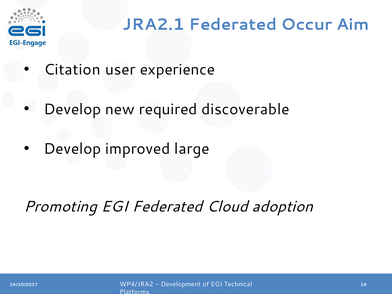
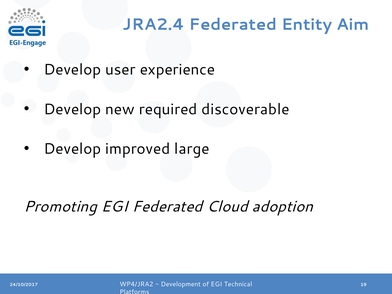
JRA2.1: JRA2.1 -> JRA2.4
Occur: Occur -> Entity
Citation at (72, 70): Citation -> Develop
